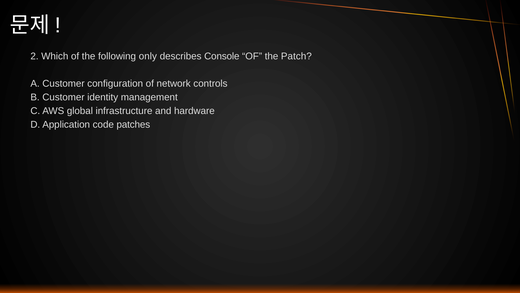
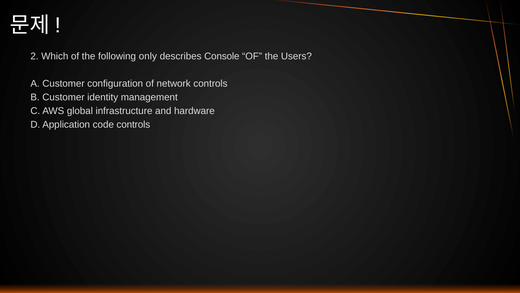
Patch: Patch -> Users
code patches: patches -> controls
